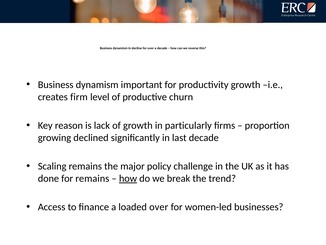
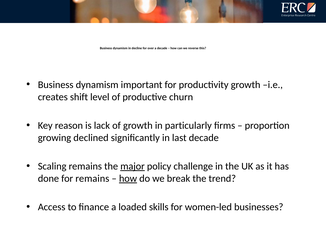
firm: firm -> shift
major underline: none -> present
loaded over: over -> skills
